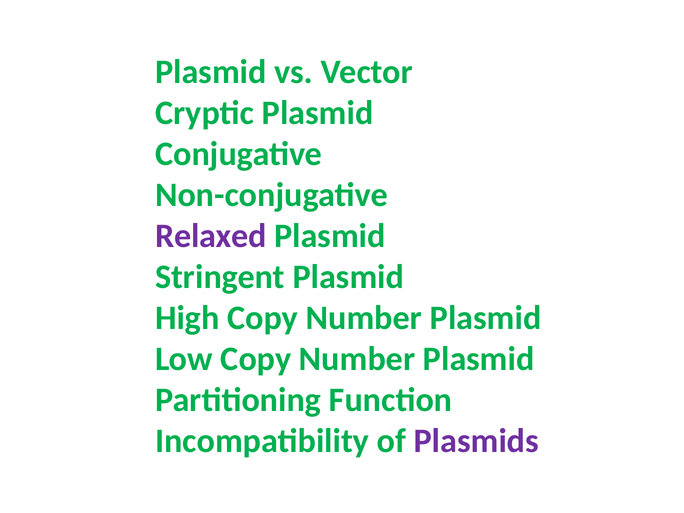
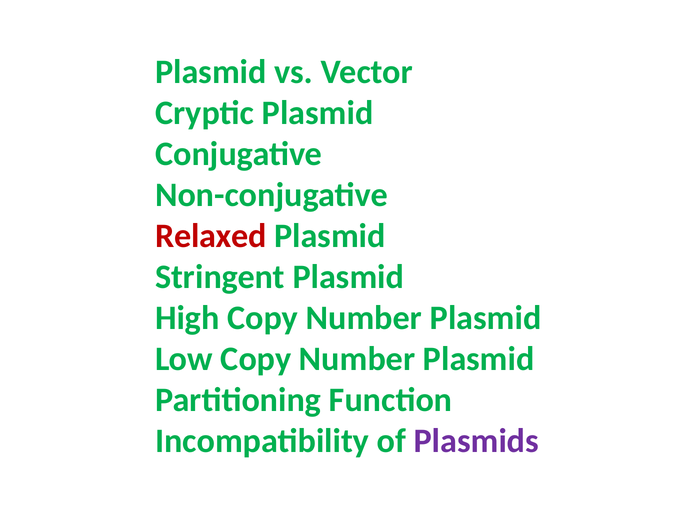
Relaxed colour: purple -> red
